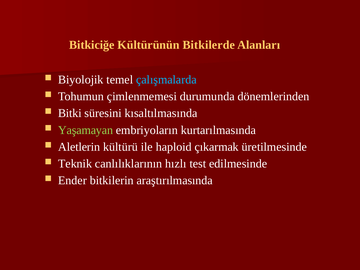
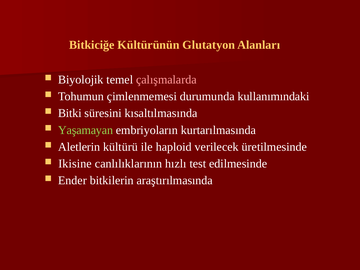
Bitkilerde: Bitkilerde -> Glutatyon
çalışmalarda colour: light blue -> pink
dönemlerinden: dönemlerinden -> kullanımındaki
çıkarmak: çıkarmak -> verilecek
Teknik: Teknik -> Ikisine
